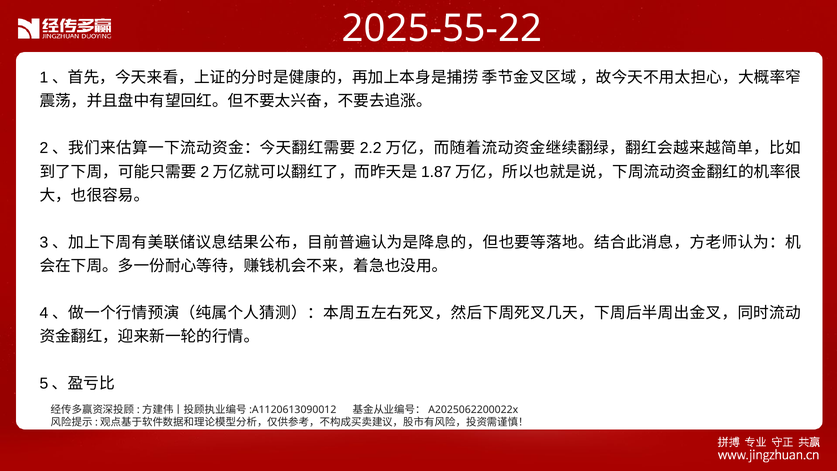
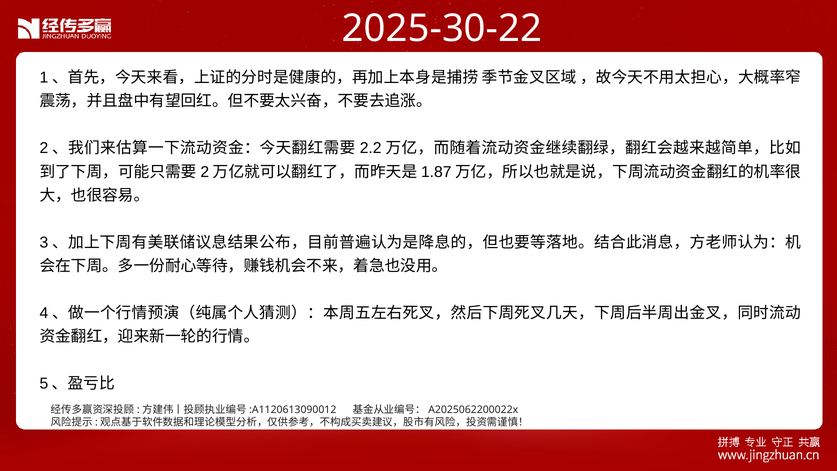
2025-55-22: 2025-55-22 -> 2025-30-22
